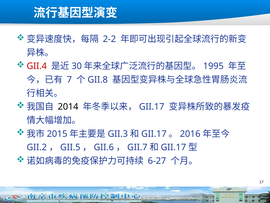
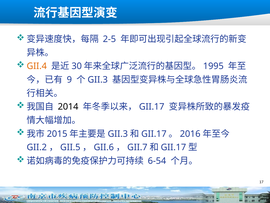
2‐2: 2‐2 -> 2‐5
GII.4 colour: red -> orange
7: 7 -> 9
GII.8 at (98, 80): GII.8 -> GII.3
6‐27: 6‐27 -> 6‐54
